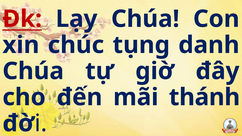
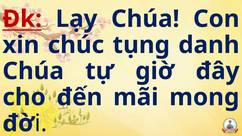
thánh: thánh -> mong
